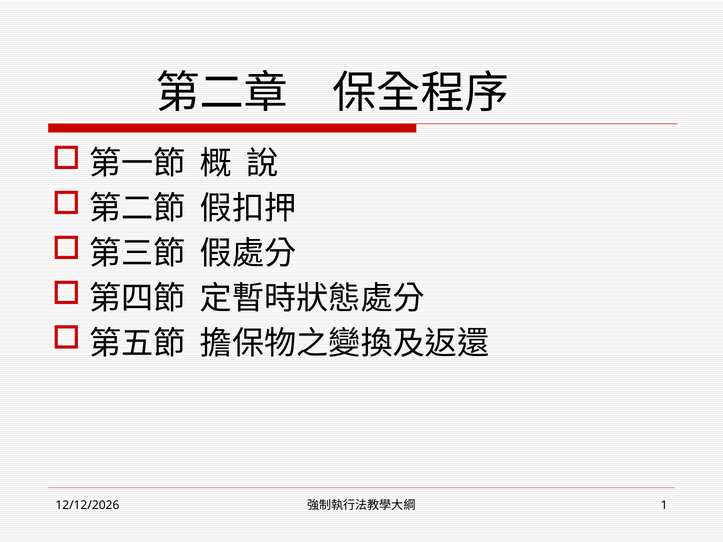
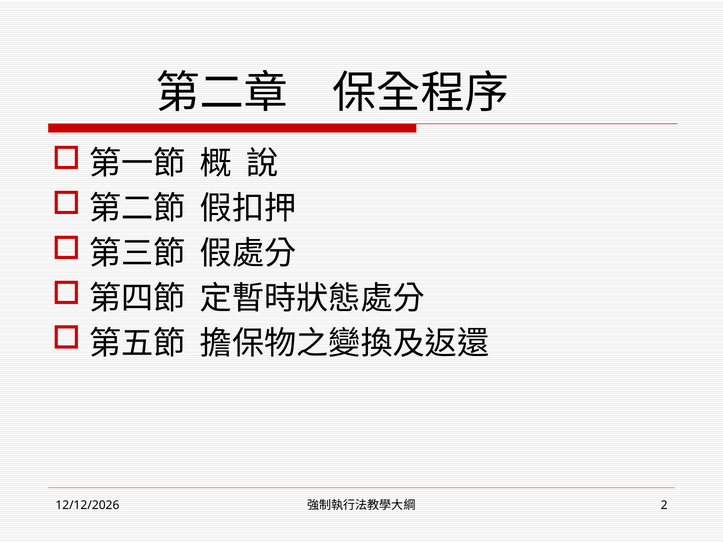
1: 1 -> 2
